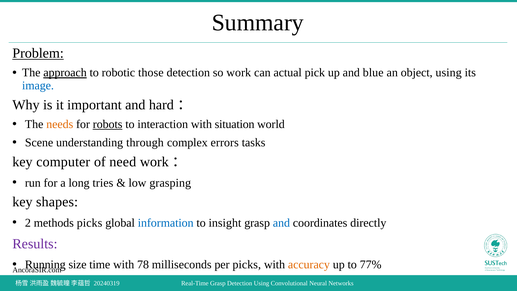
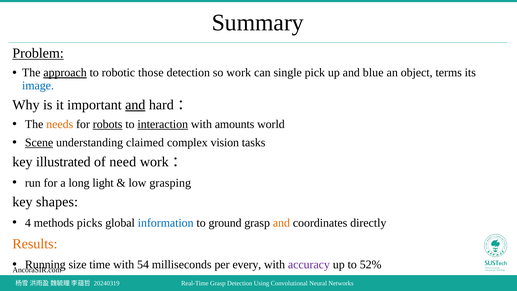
actual: actual -> single
object using: using -> terms
and at (135, 105) underline: none -> present
interaction underline: none -> present
situation: situation -> amounts
Scene underline: none -> present
through: through -> claimed
errors: errors -> vision
computer: computer -> illustrated
tries: tries -> light
2: 2 -> 4
insight: insight -> ground
and at (281, 223) colour: blue -> orange
Results colour: purple -> orange
78: 78 -> 54
per picks: picks -> every
accuracy colour: orange -> purple
77%: 77% -> 52%
